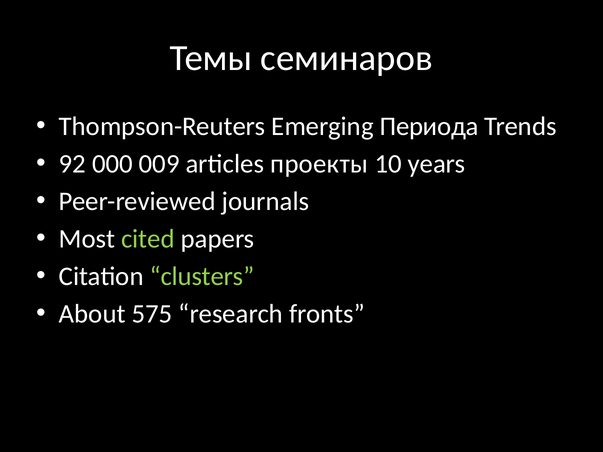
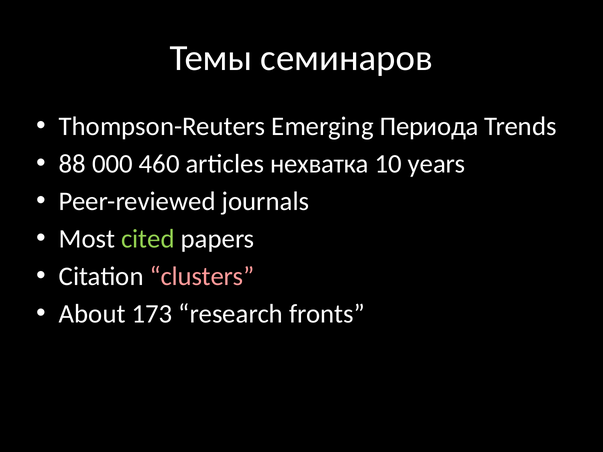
92: 92 -> 88
009: 009 -> 460
проекты: проекты -> нехватка
clusters colour: light green -> pink
575: 575 -> 173
